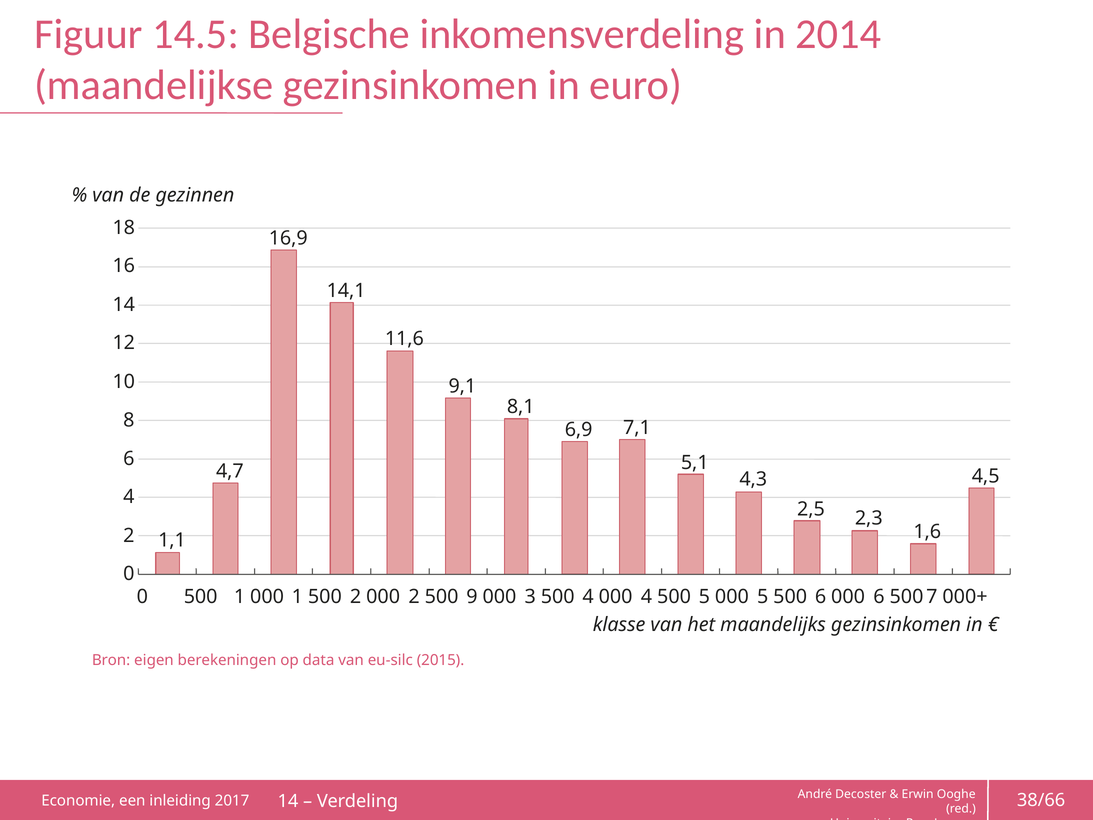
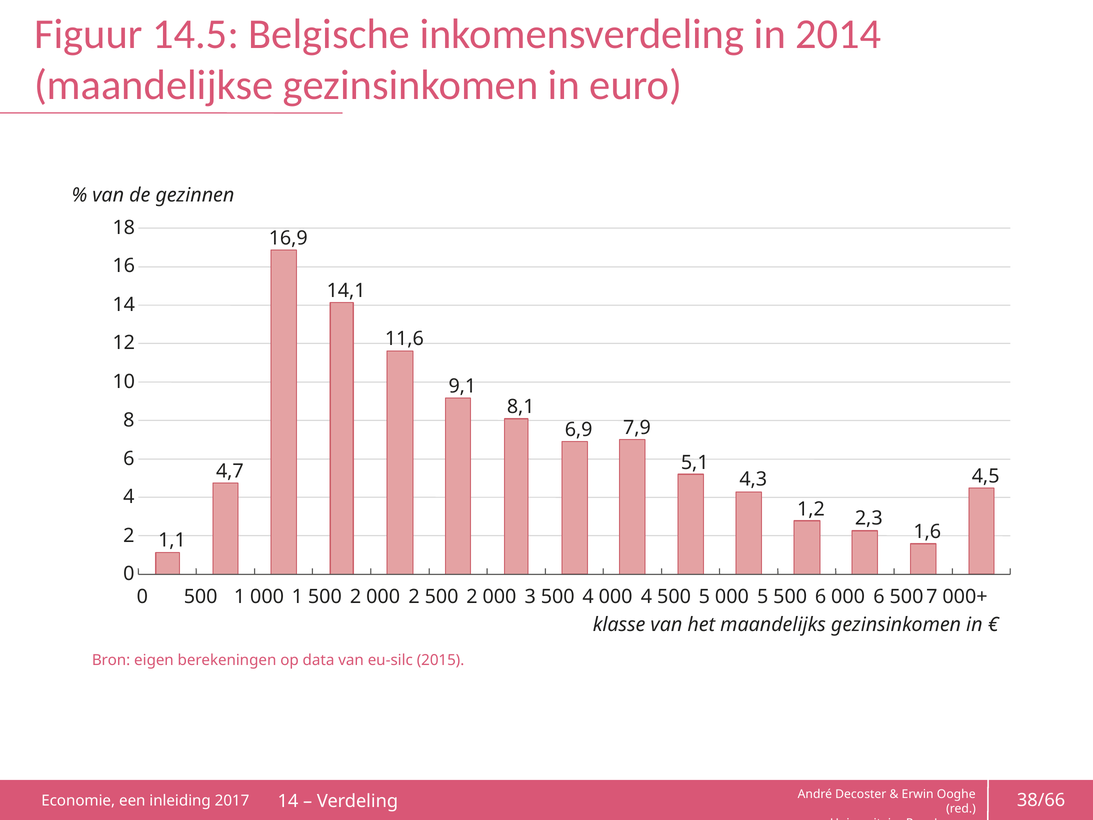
7,1: 7,1 -> 7,9
2,5: 2,5 -> 1,2
2 500 9: 9 -> 2
